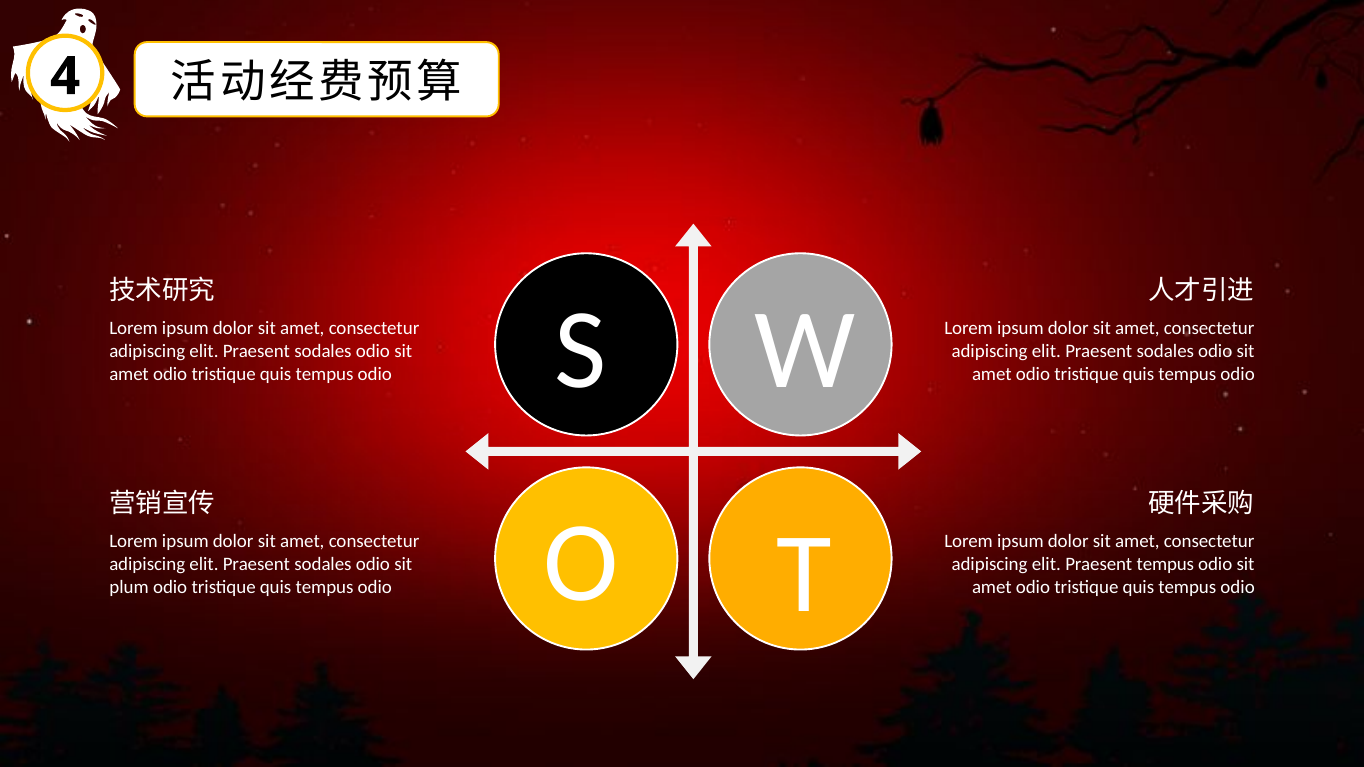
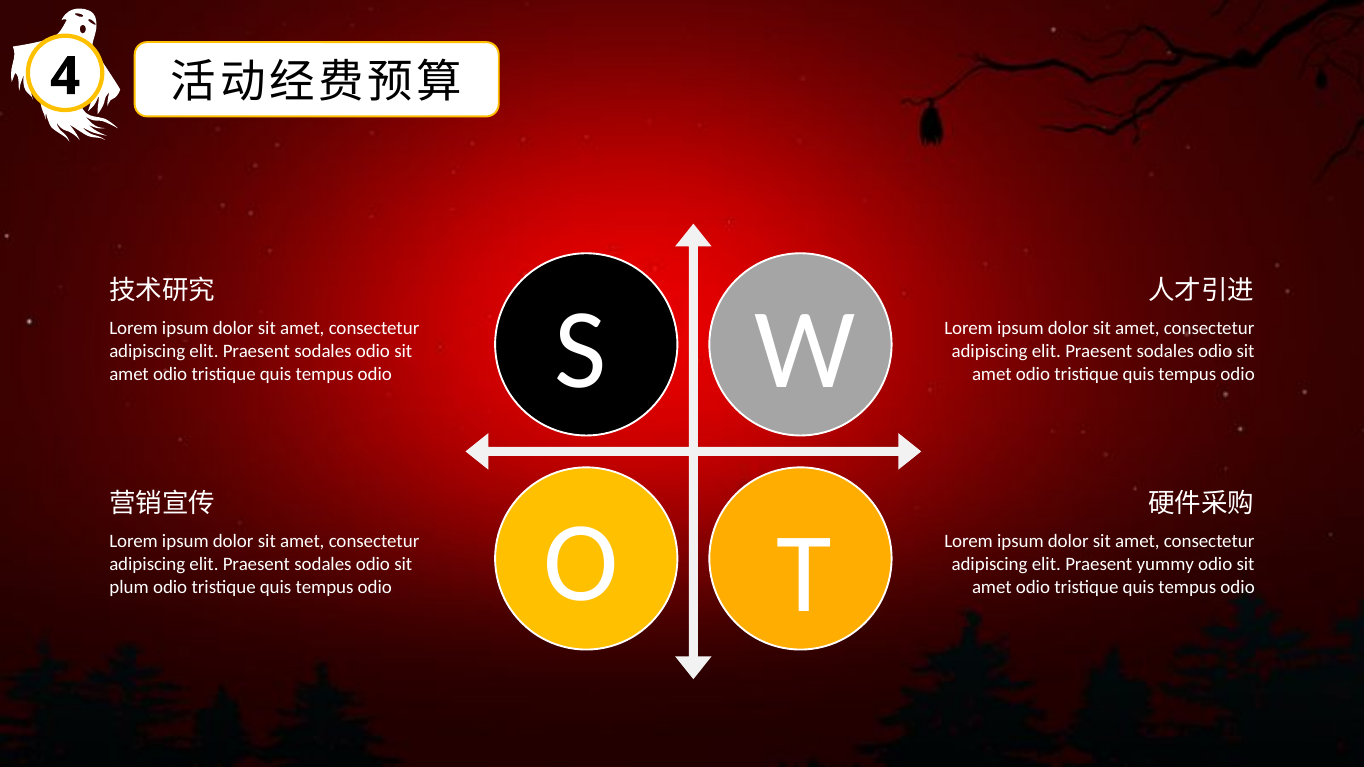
Praesent tempus: tempus -> yummy
